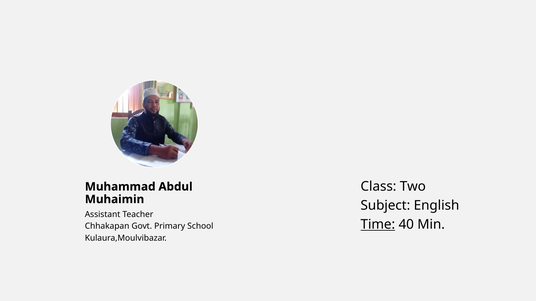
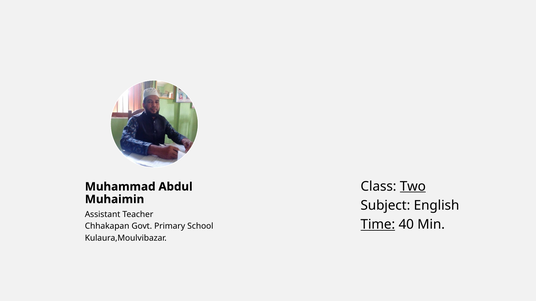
Two underline: none -> present
